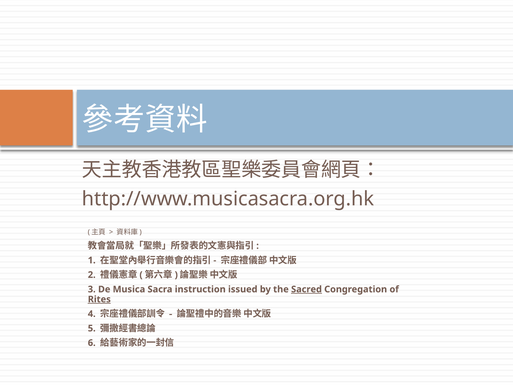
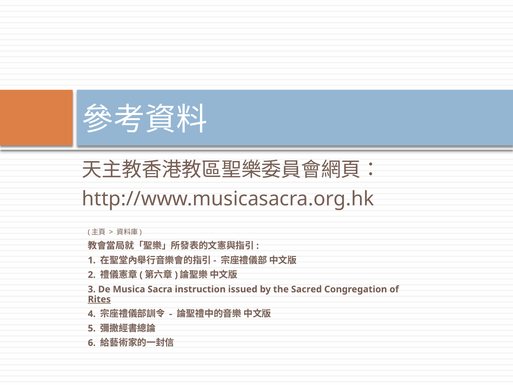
Sacred underline: present -> none
